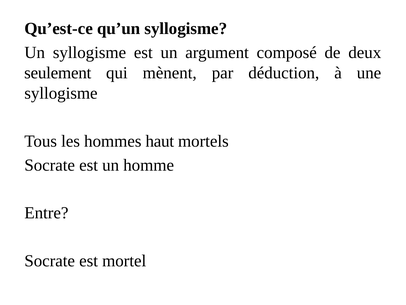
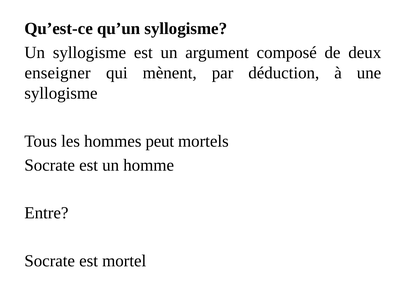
seulement: seulement -> enseigner
haut: haut -> peut
